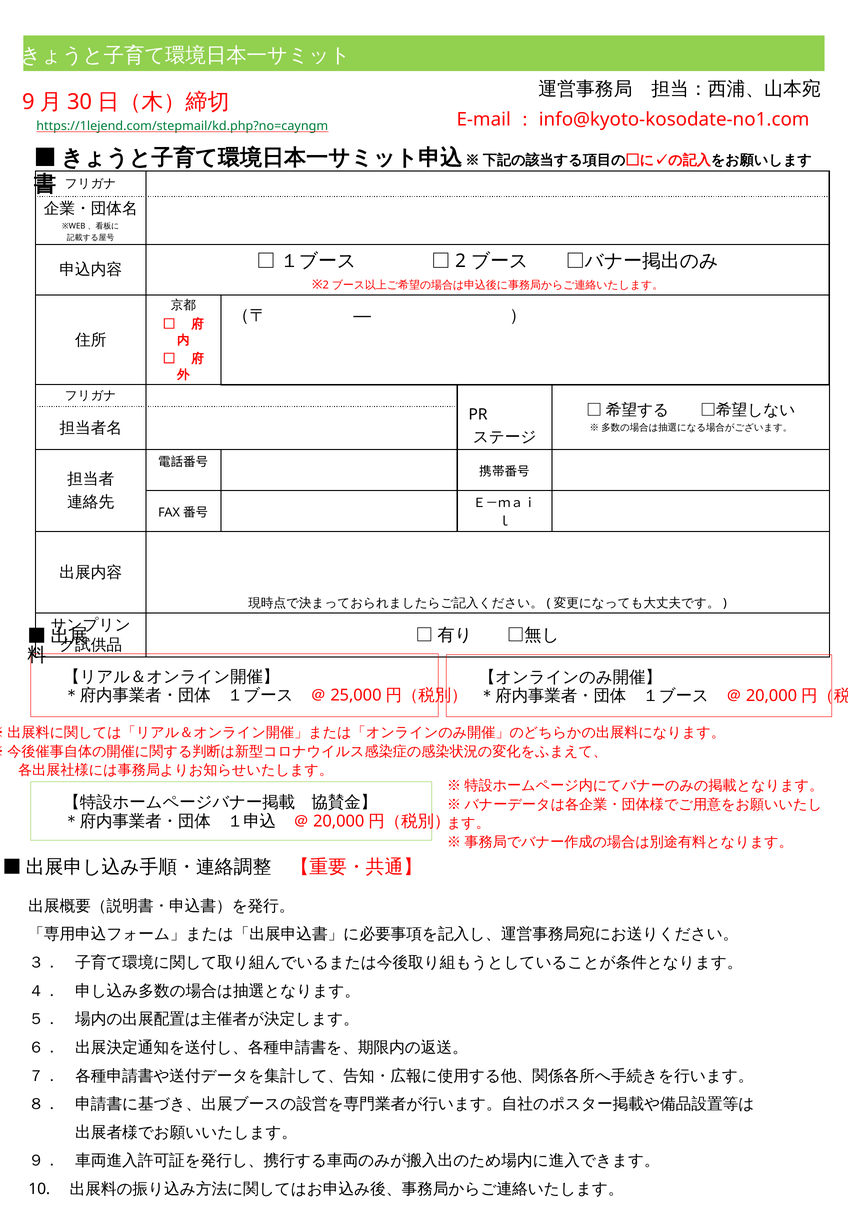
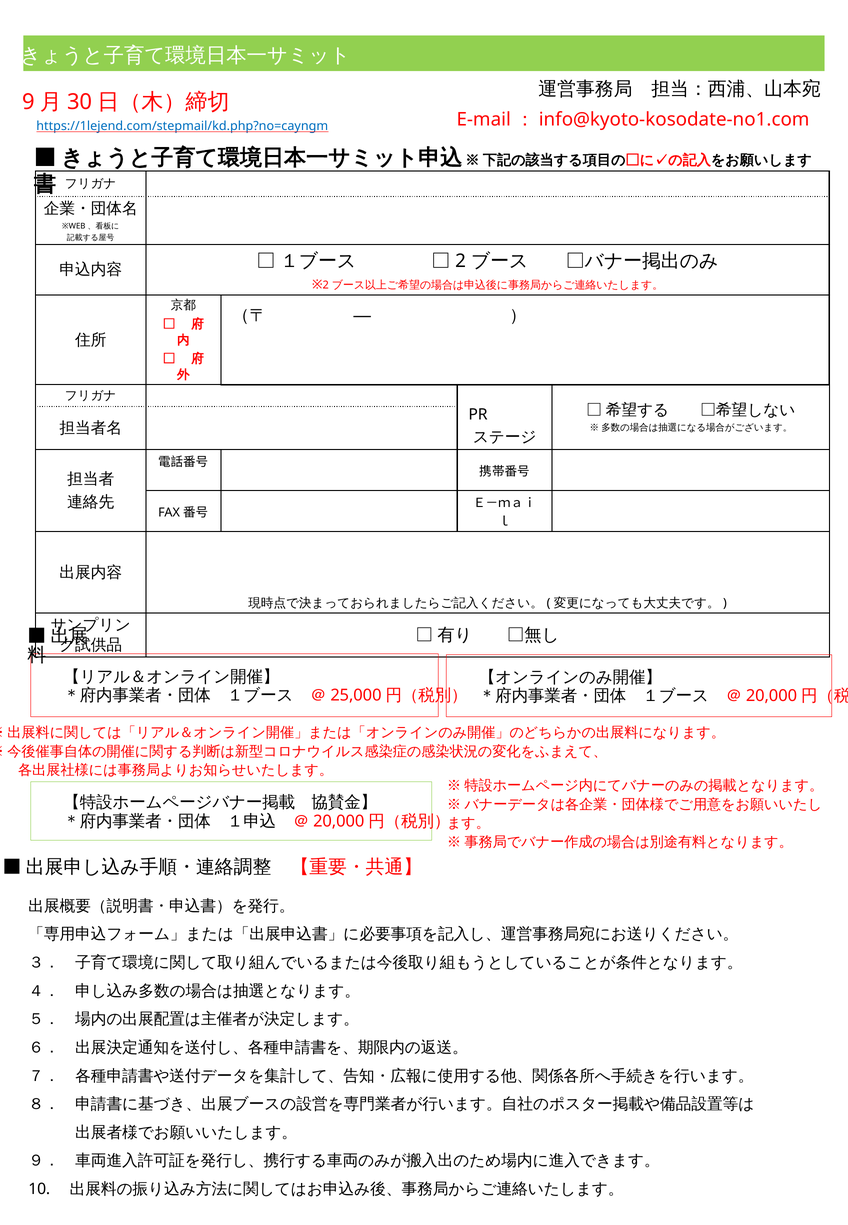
https://1lejend.com/stepmail/kd.php?no=cayngm colour: green -> blue
